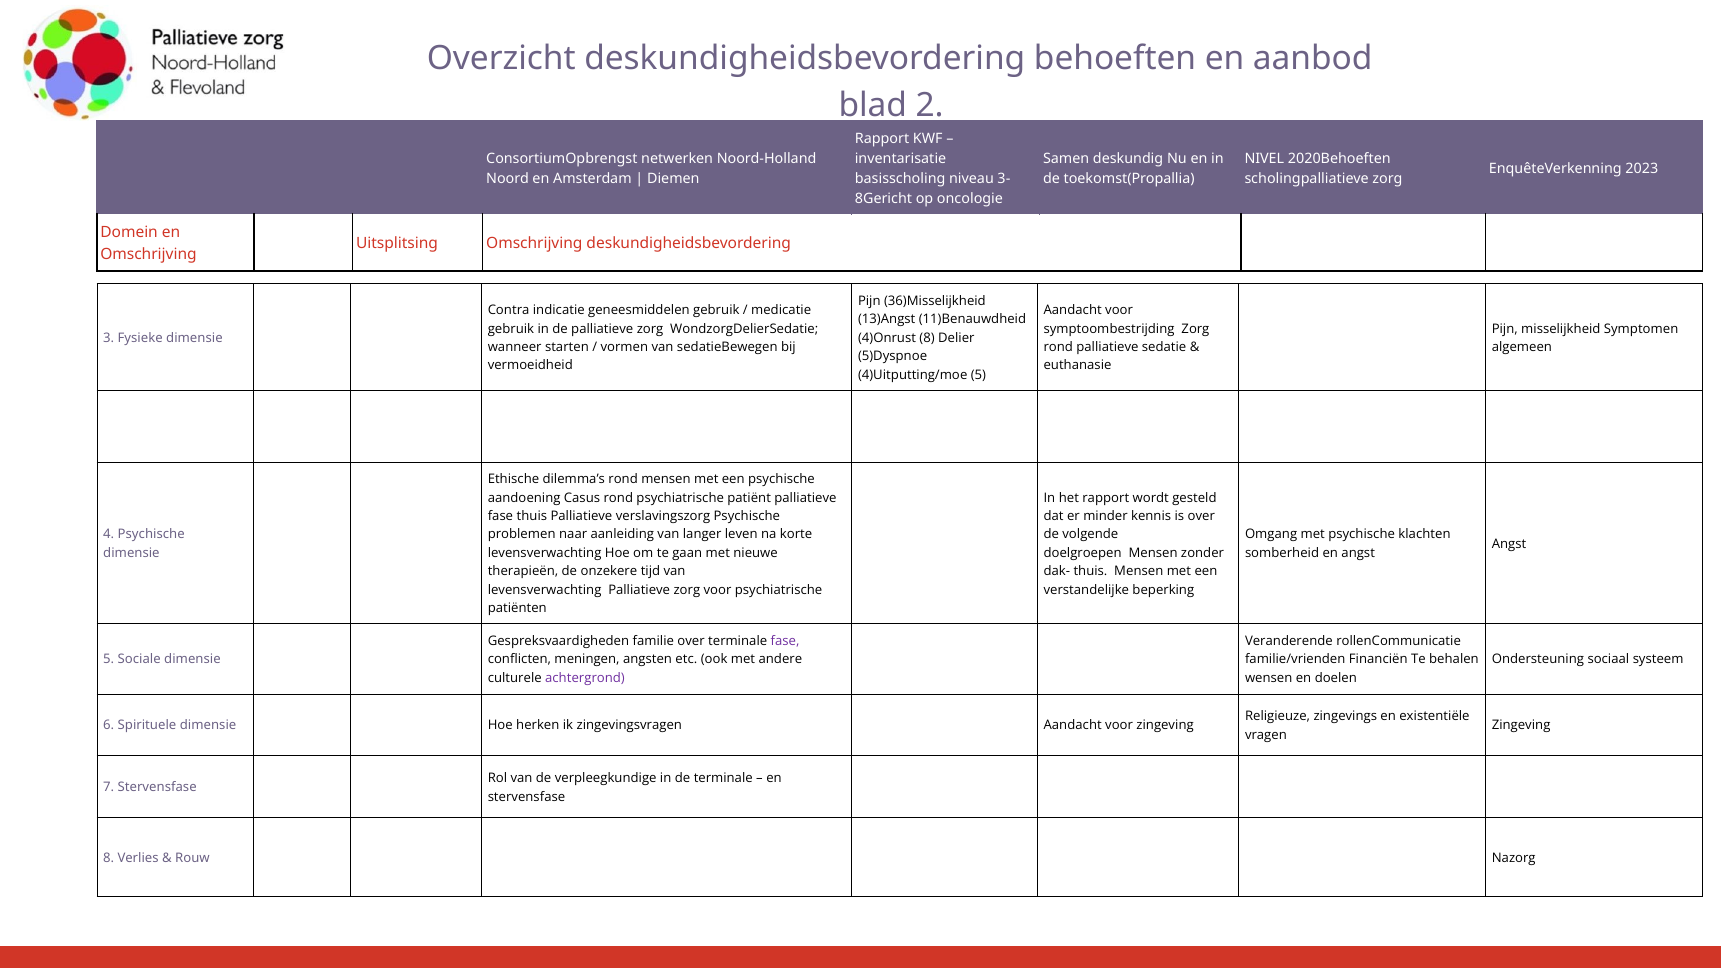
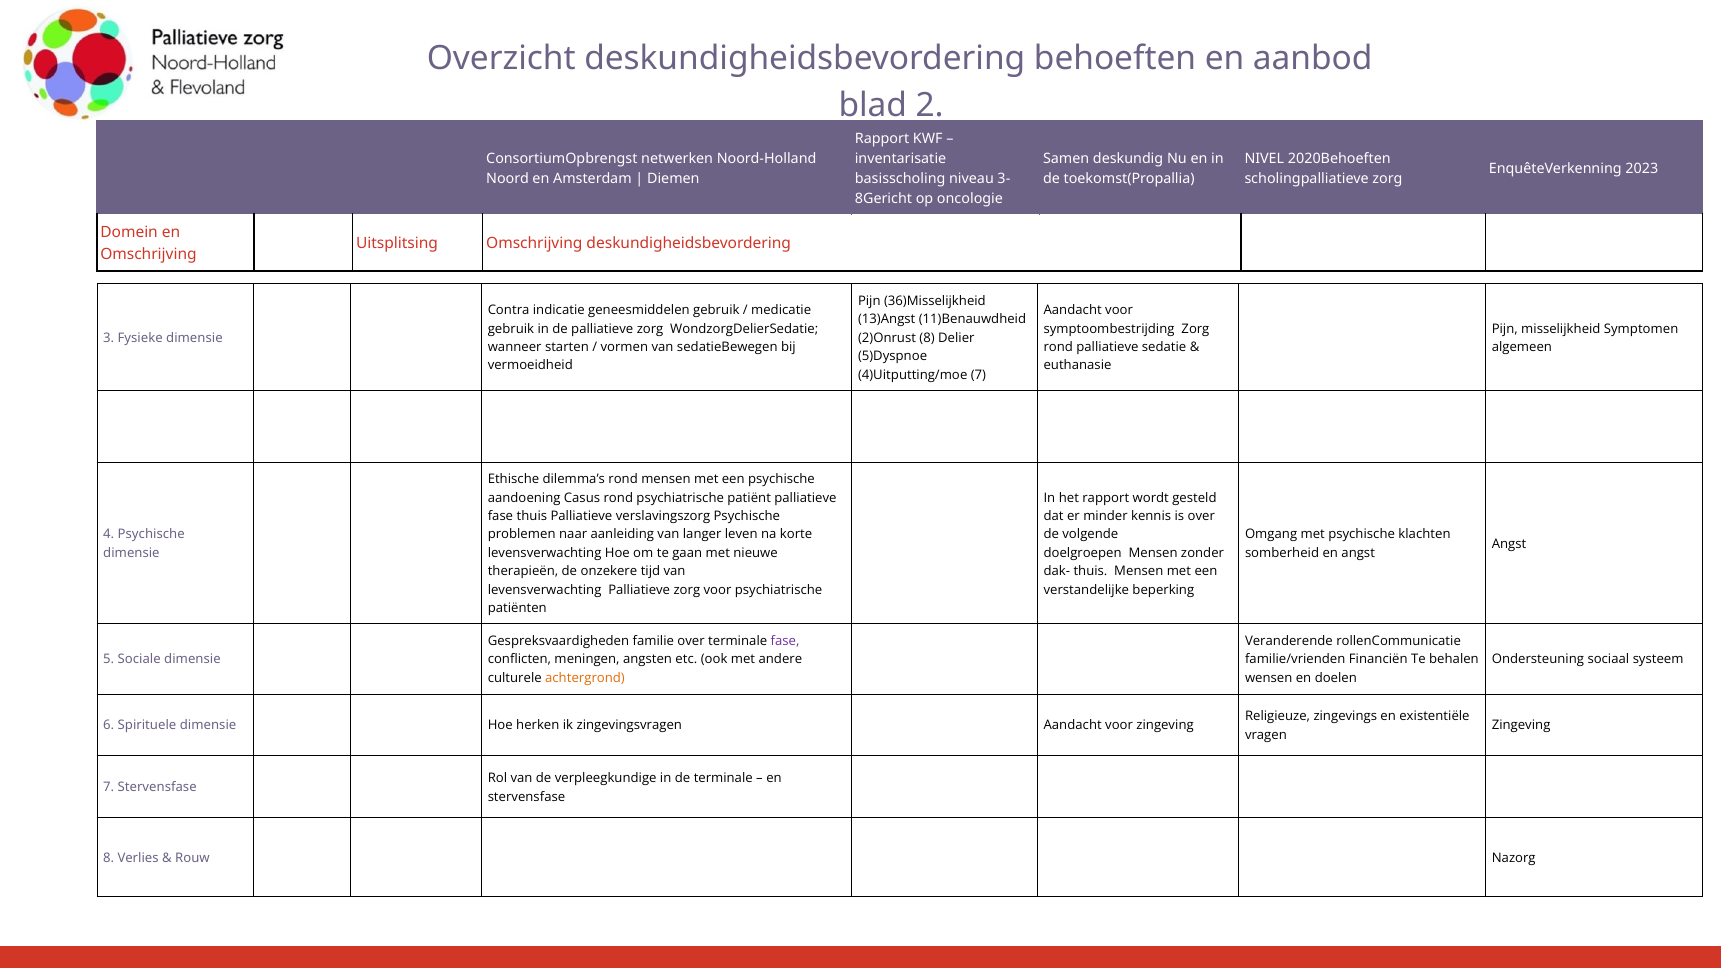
4)Onrust: 4)Onrust -> 2)Onrust
4)Uitputting/moe 5: 5 -> 7
achtergrond colour: purple -> orange
